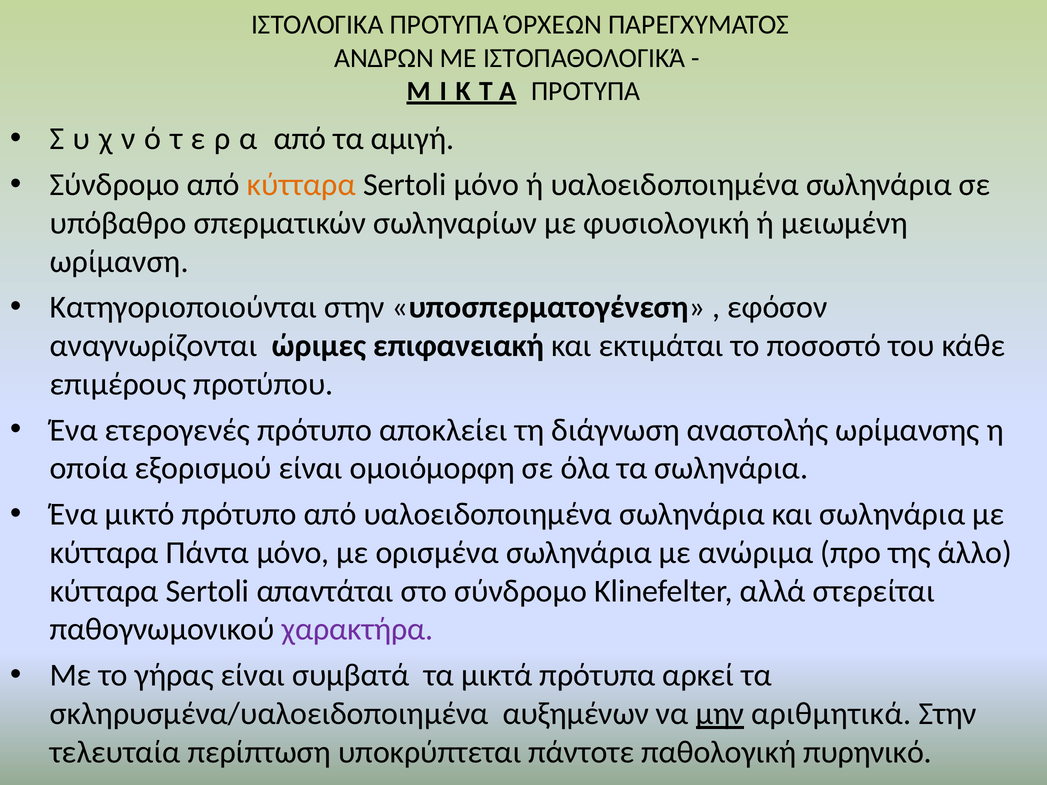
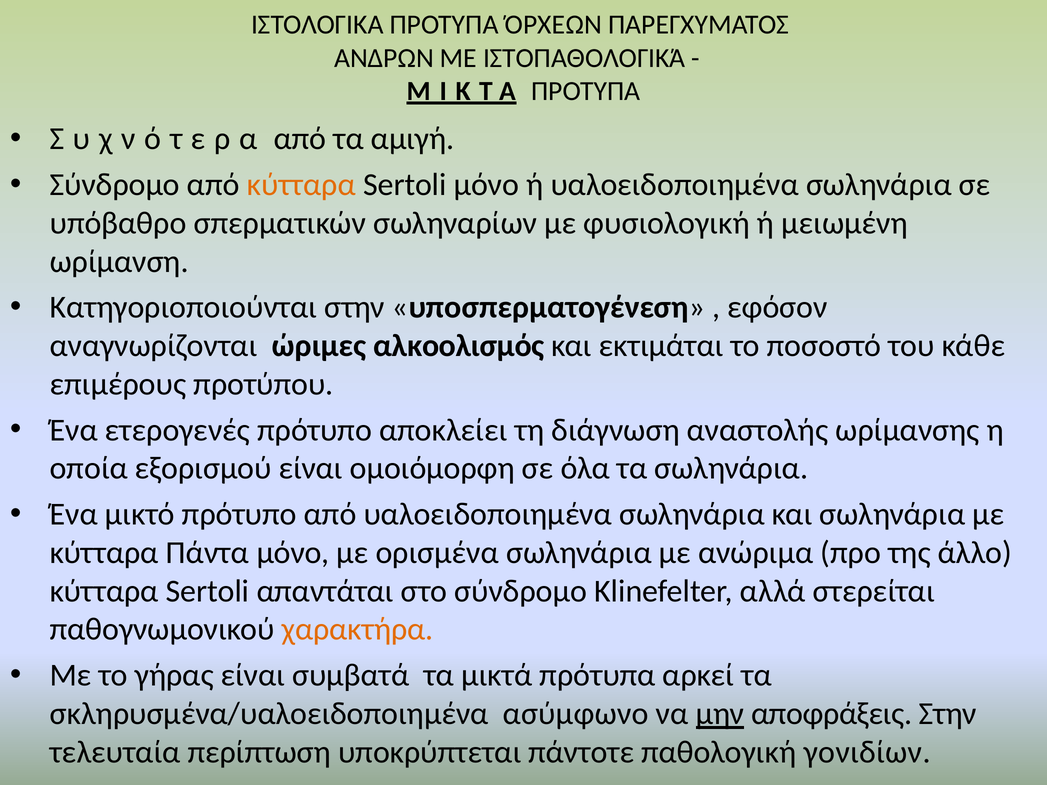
επιφανειακή: επιφανειακή -> αλκοολισμός
χαρακτήρα colour: purple -> orange
αυξημένων: αυξημένων -> ασύμφωνο
αριθμητικά: αριθμητικά -> αποφράξεις
πυρηνικό: πυρηνικό -> γονιδίων
